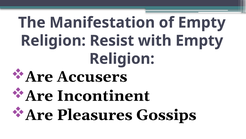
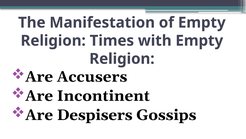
Resist: Resist -> Times
Pleasures: Pleasures -> Despisers
